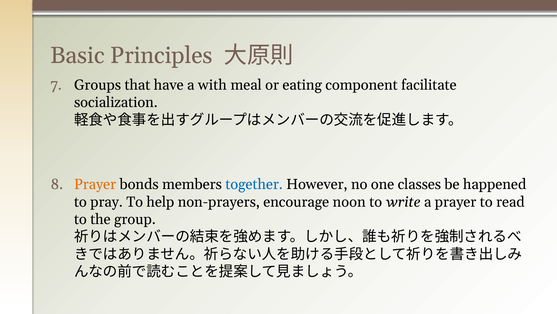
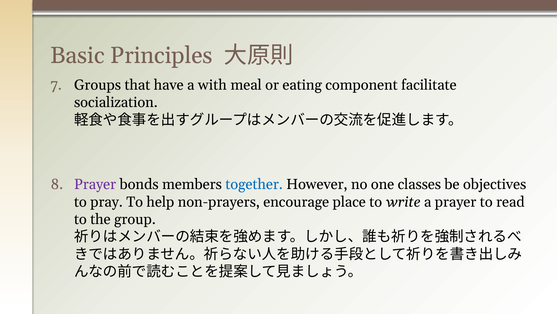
Prayer at (95, 184) colour: orange -> purple
happened: happened -> objectives
noon: noon -> place
